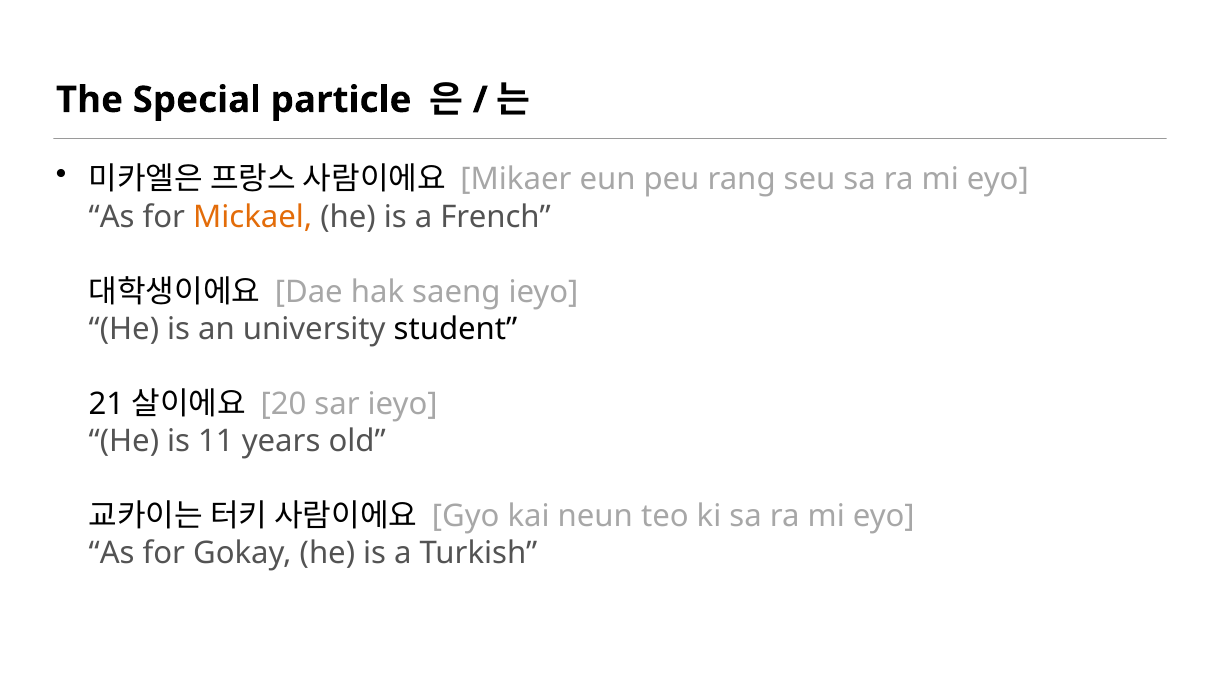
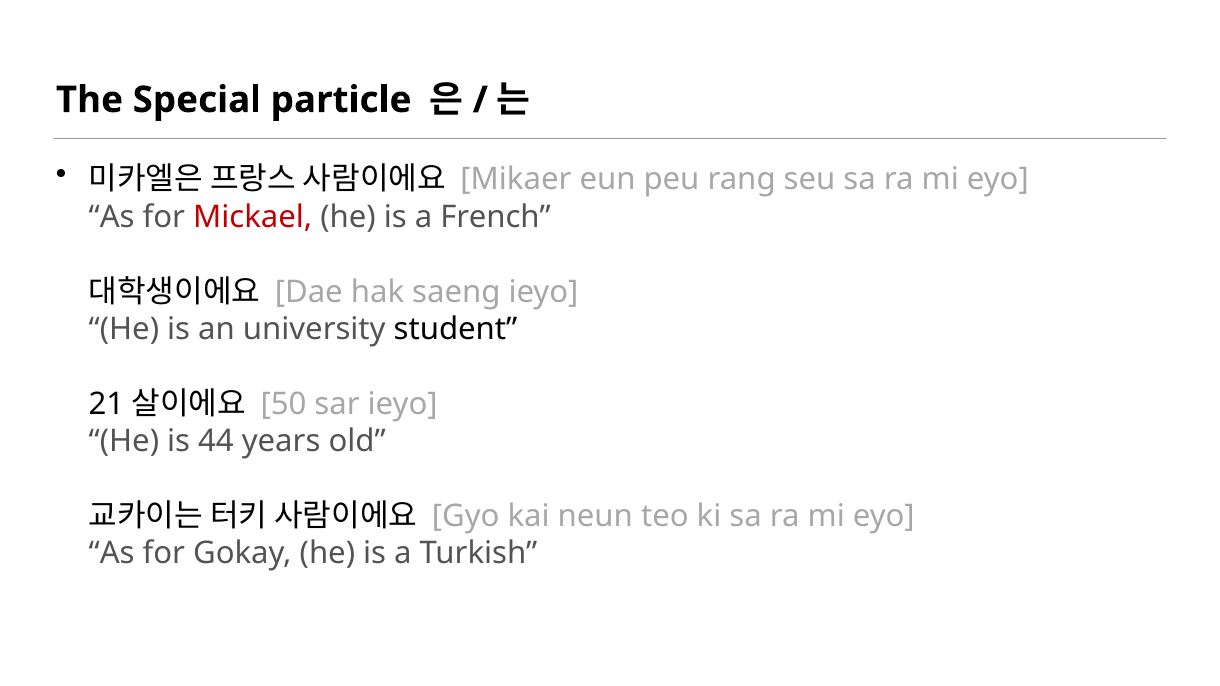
Mickael colour: orange -> red
20: 20 -> 50
11: 11 -> 44
